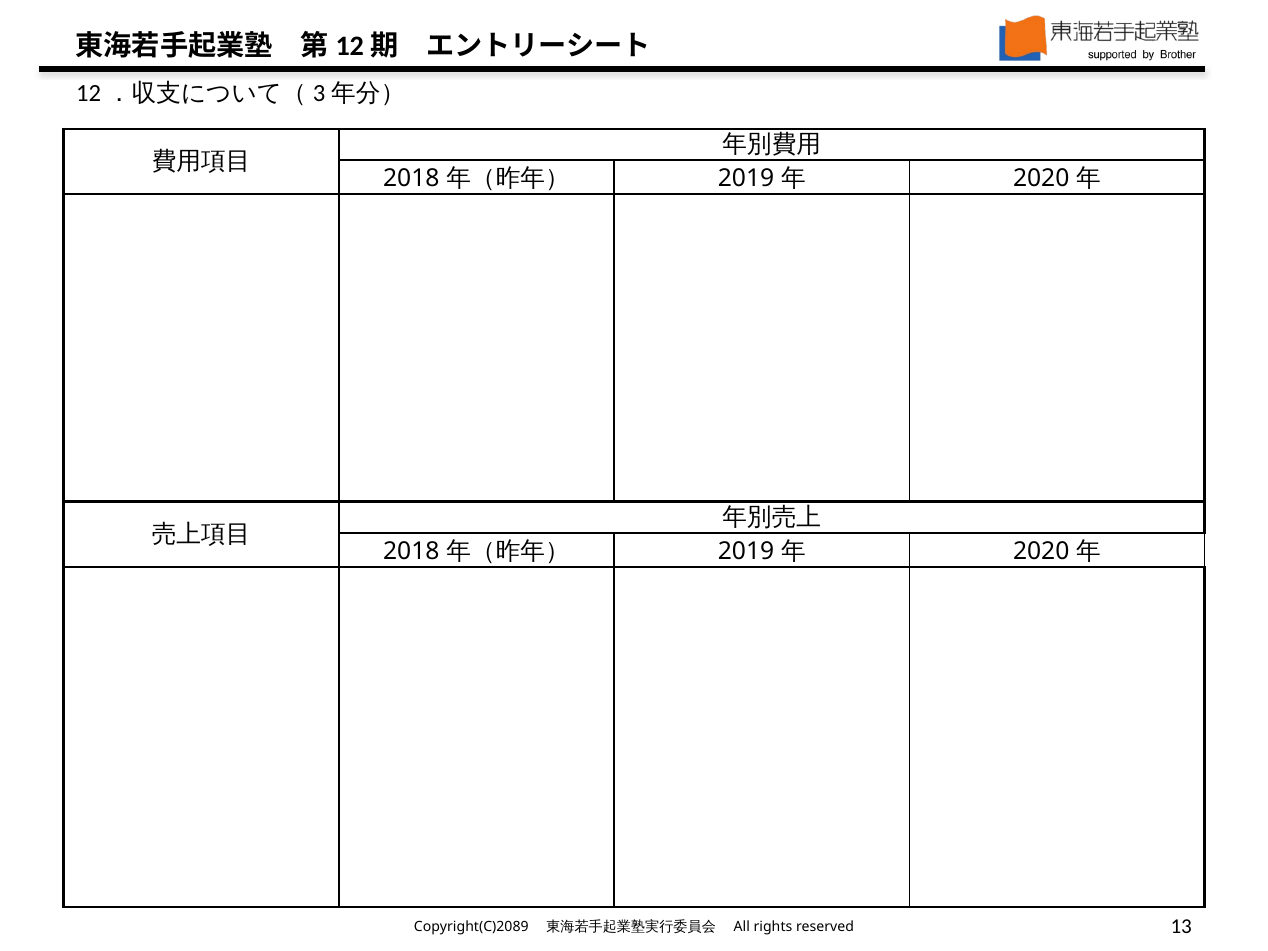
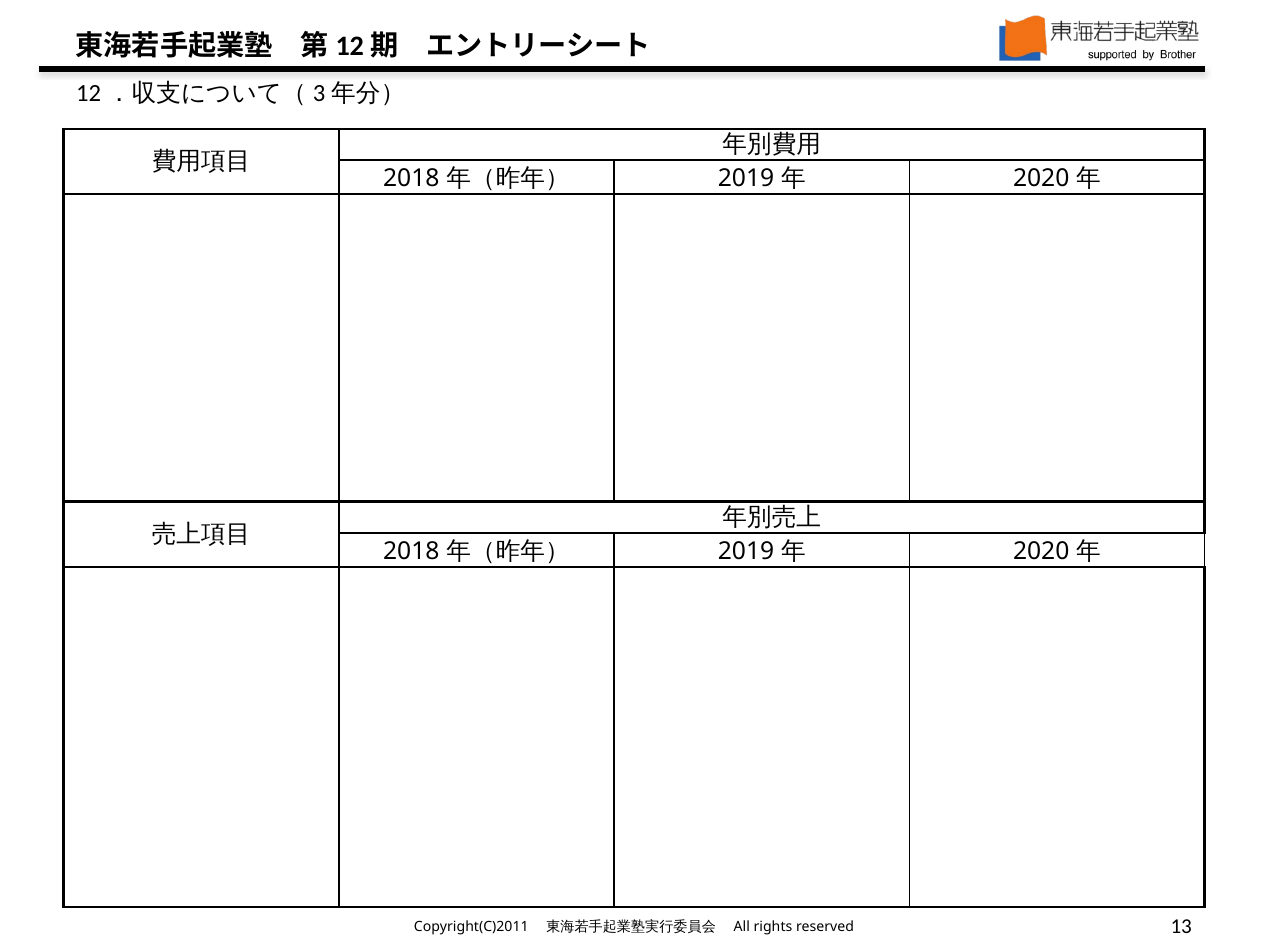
Copyright(C)2089: Copyright(C)2089 -> Copyright(C)2011
